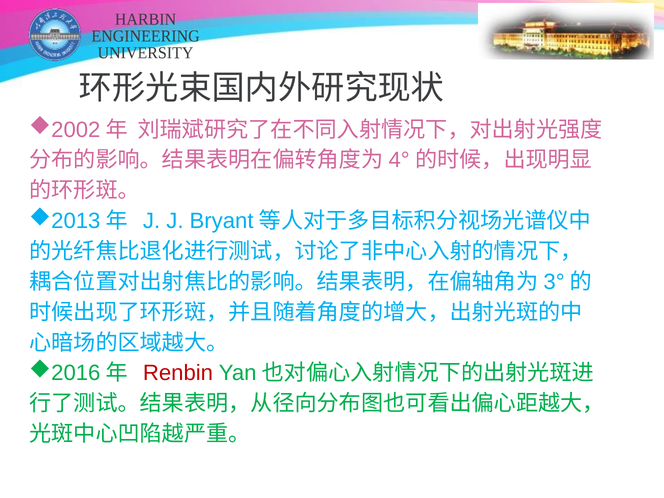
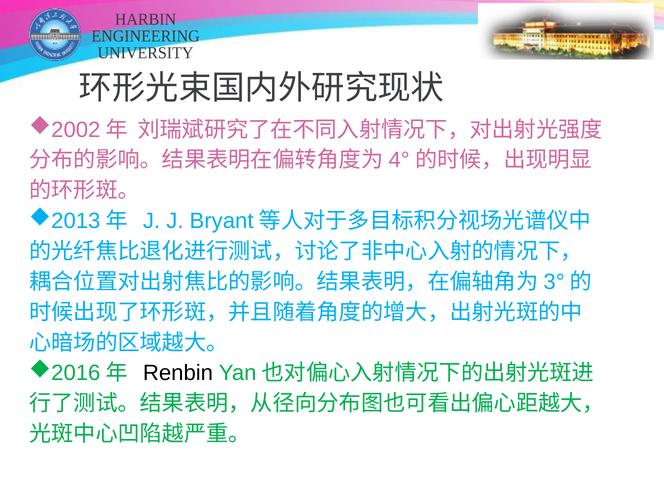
Renbin colour: red -> black
